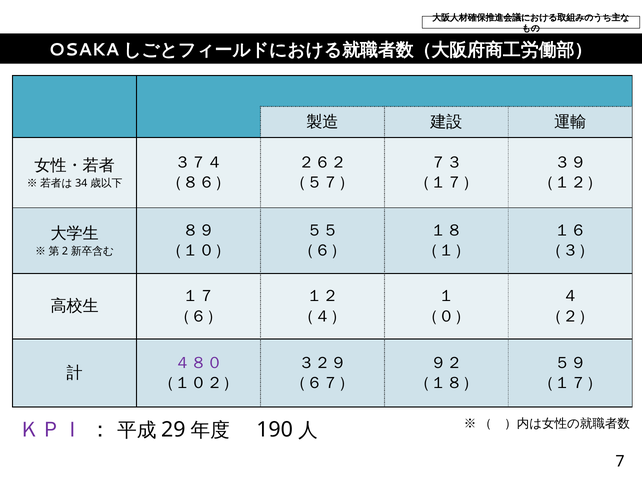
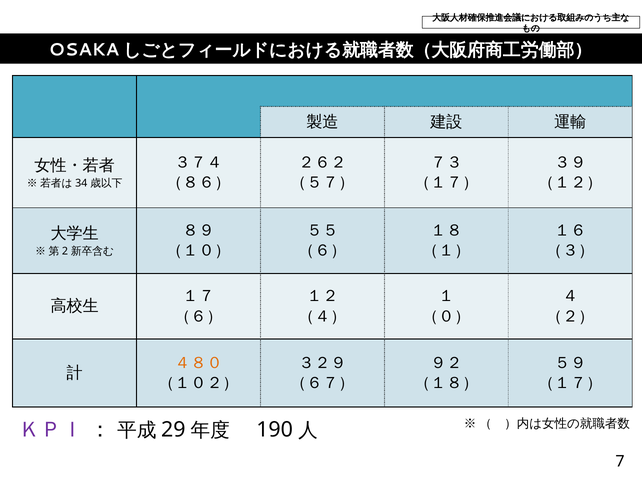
４８０ colour: purple -> orange
